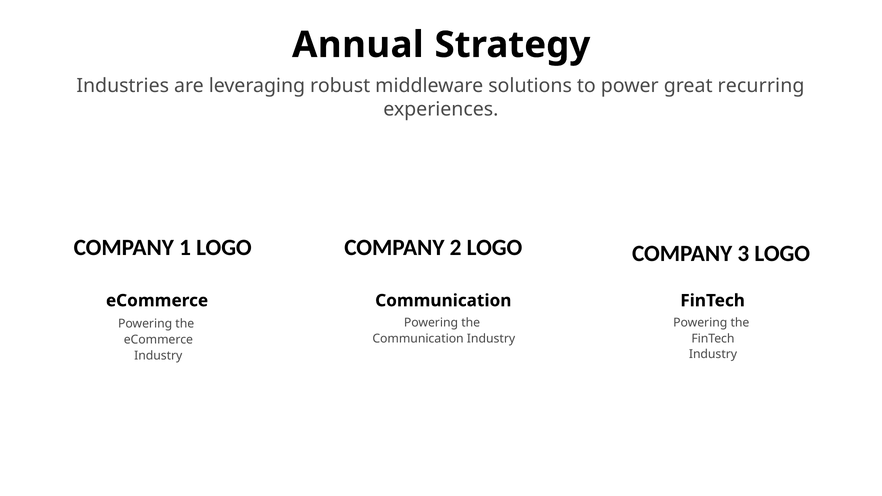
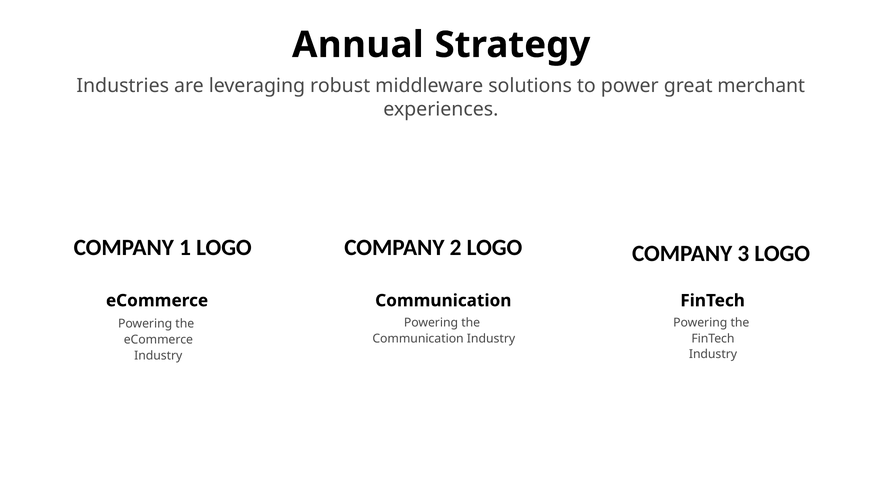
recurring: recurring -> merchant
